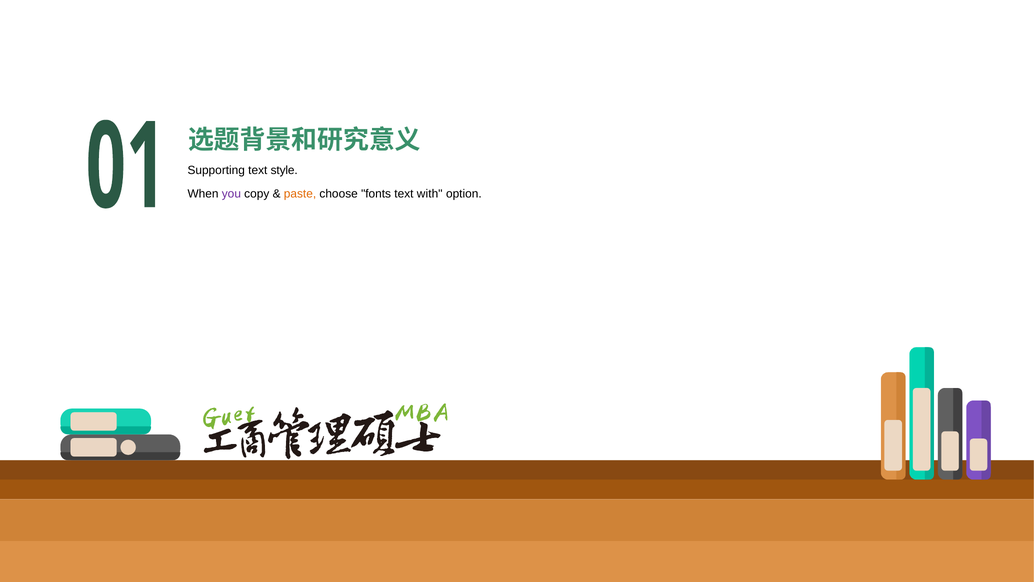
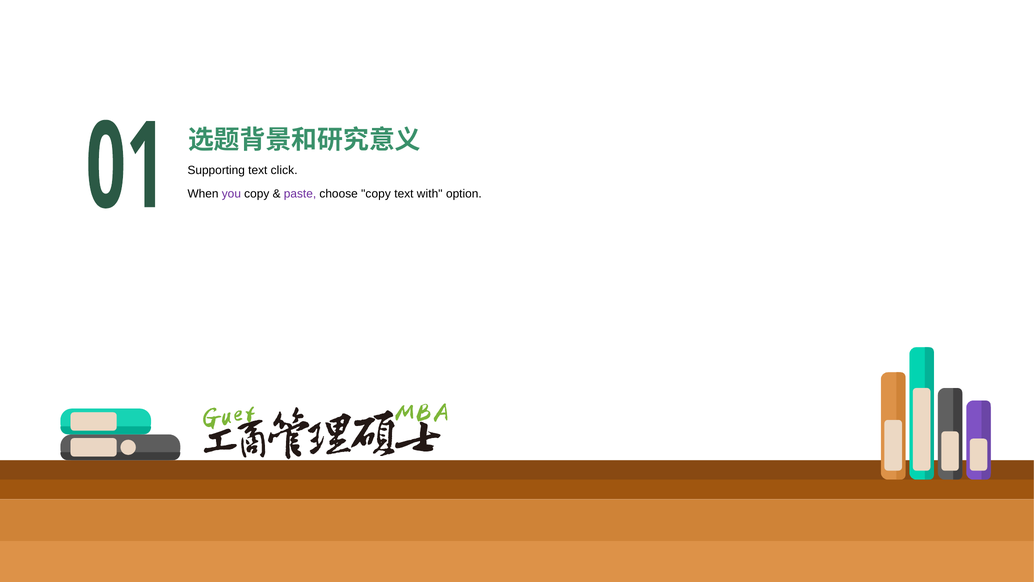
style: style -> click
paste colour: orange -> purple
choose fonts: fonts -> copy
